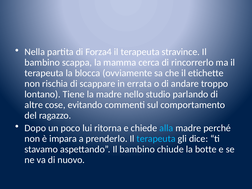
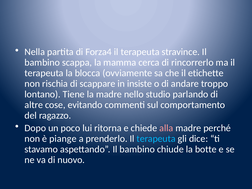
errata: errata -> insiste
alla colour: light blue -> pink
impara: impara -> piange
